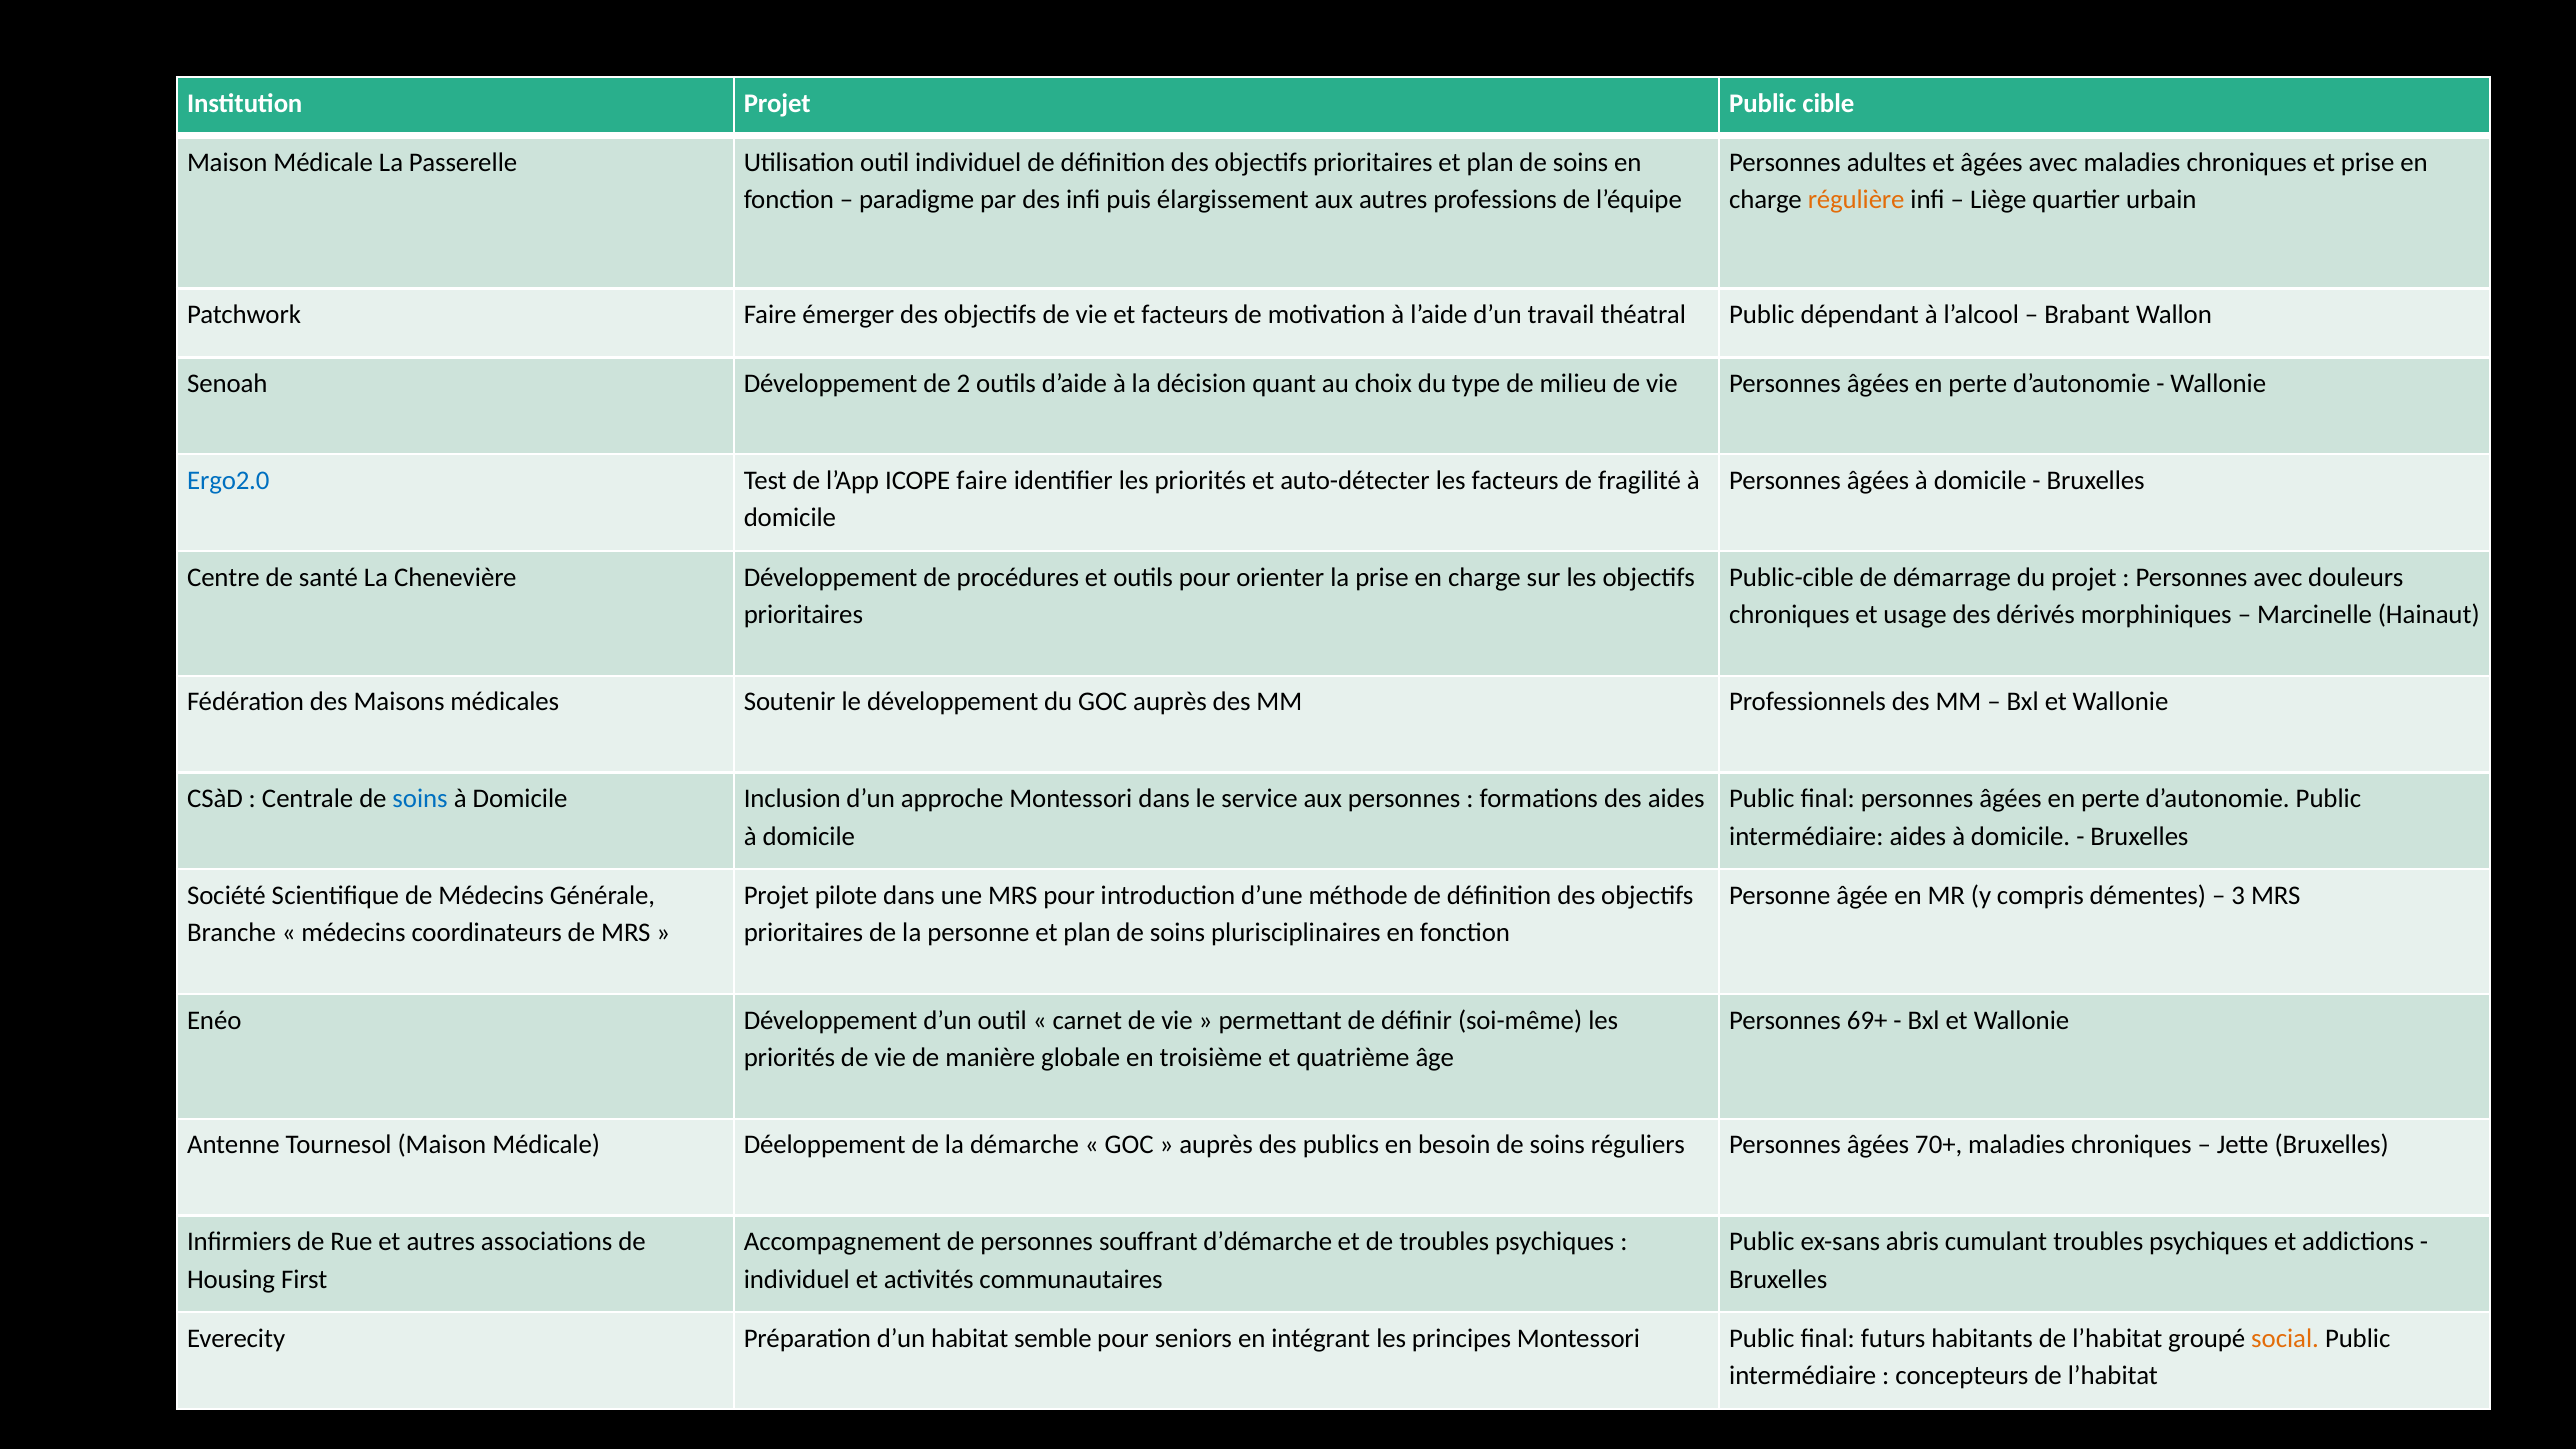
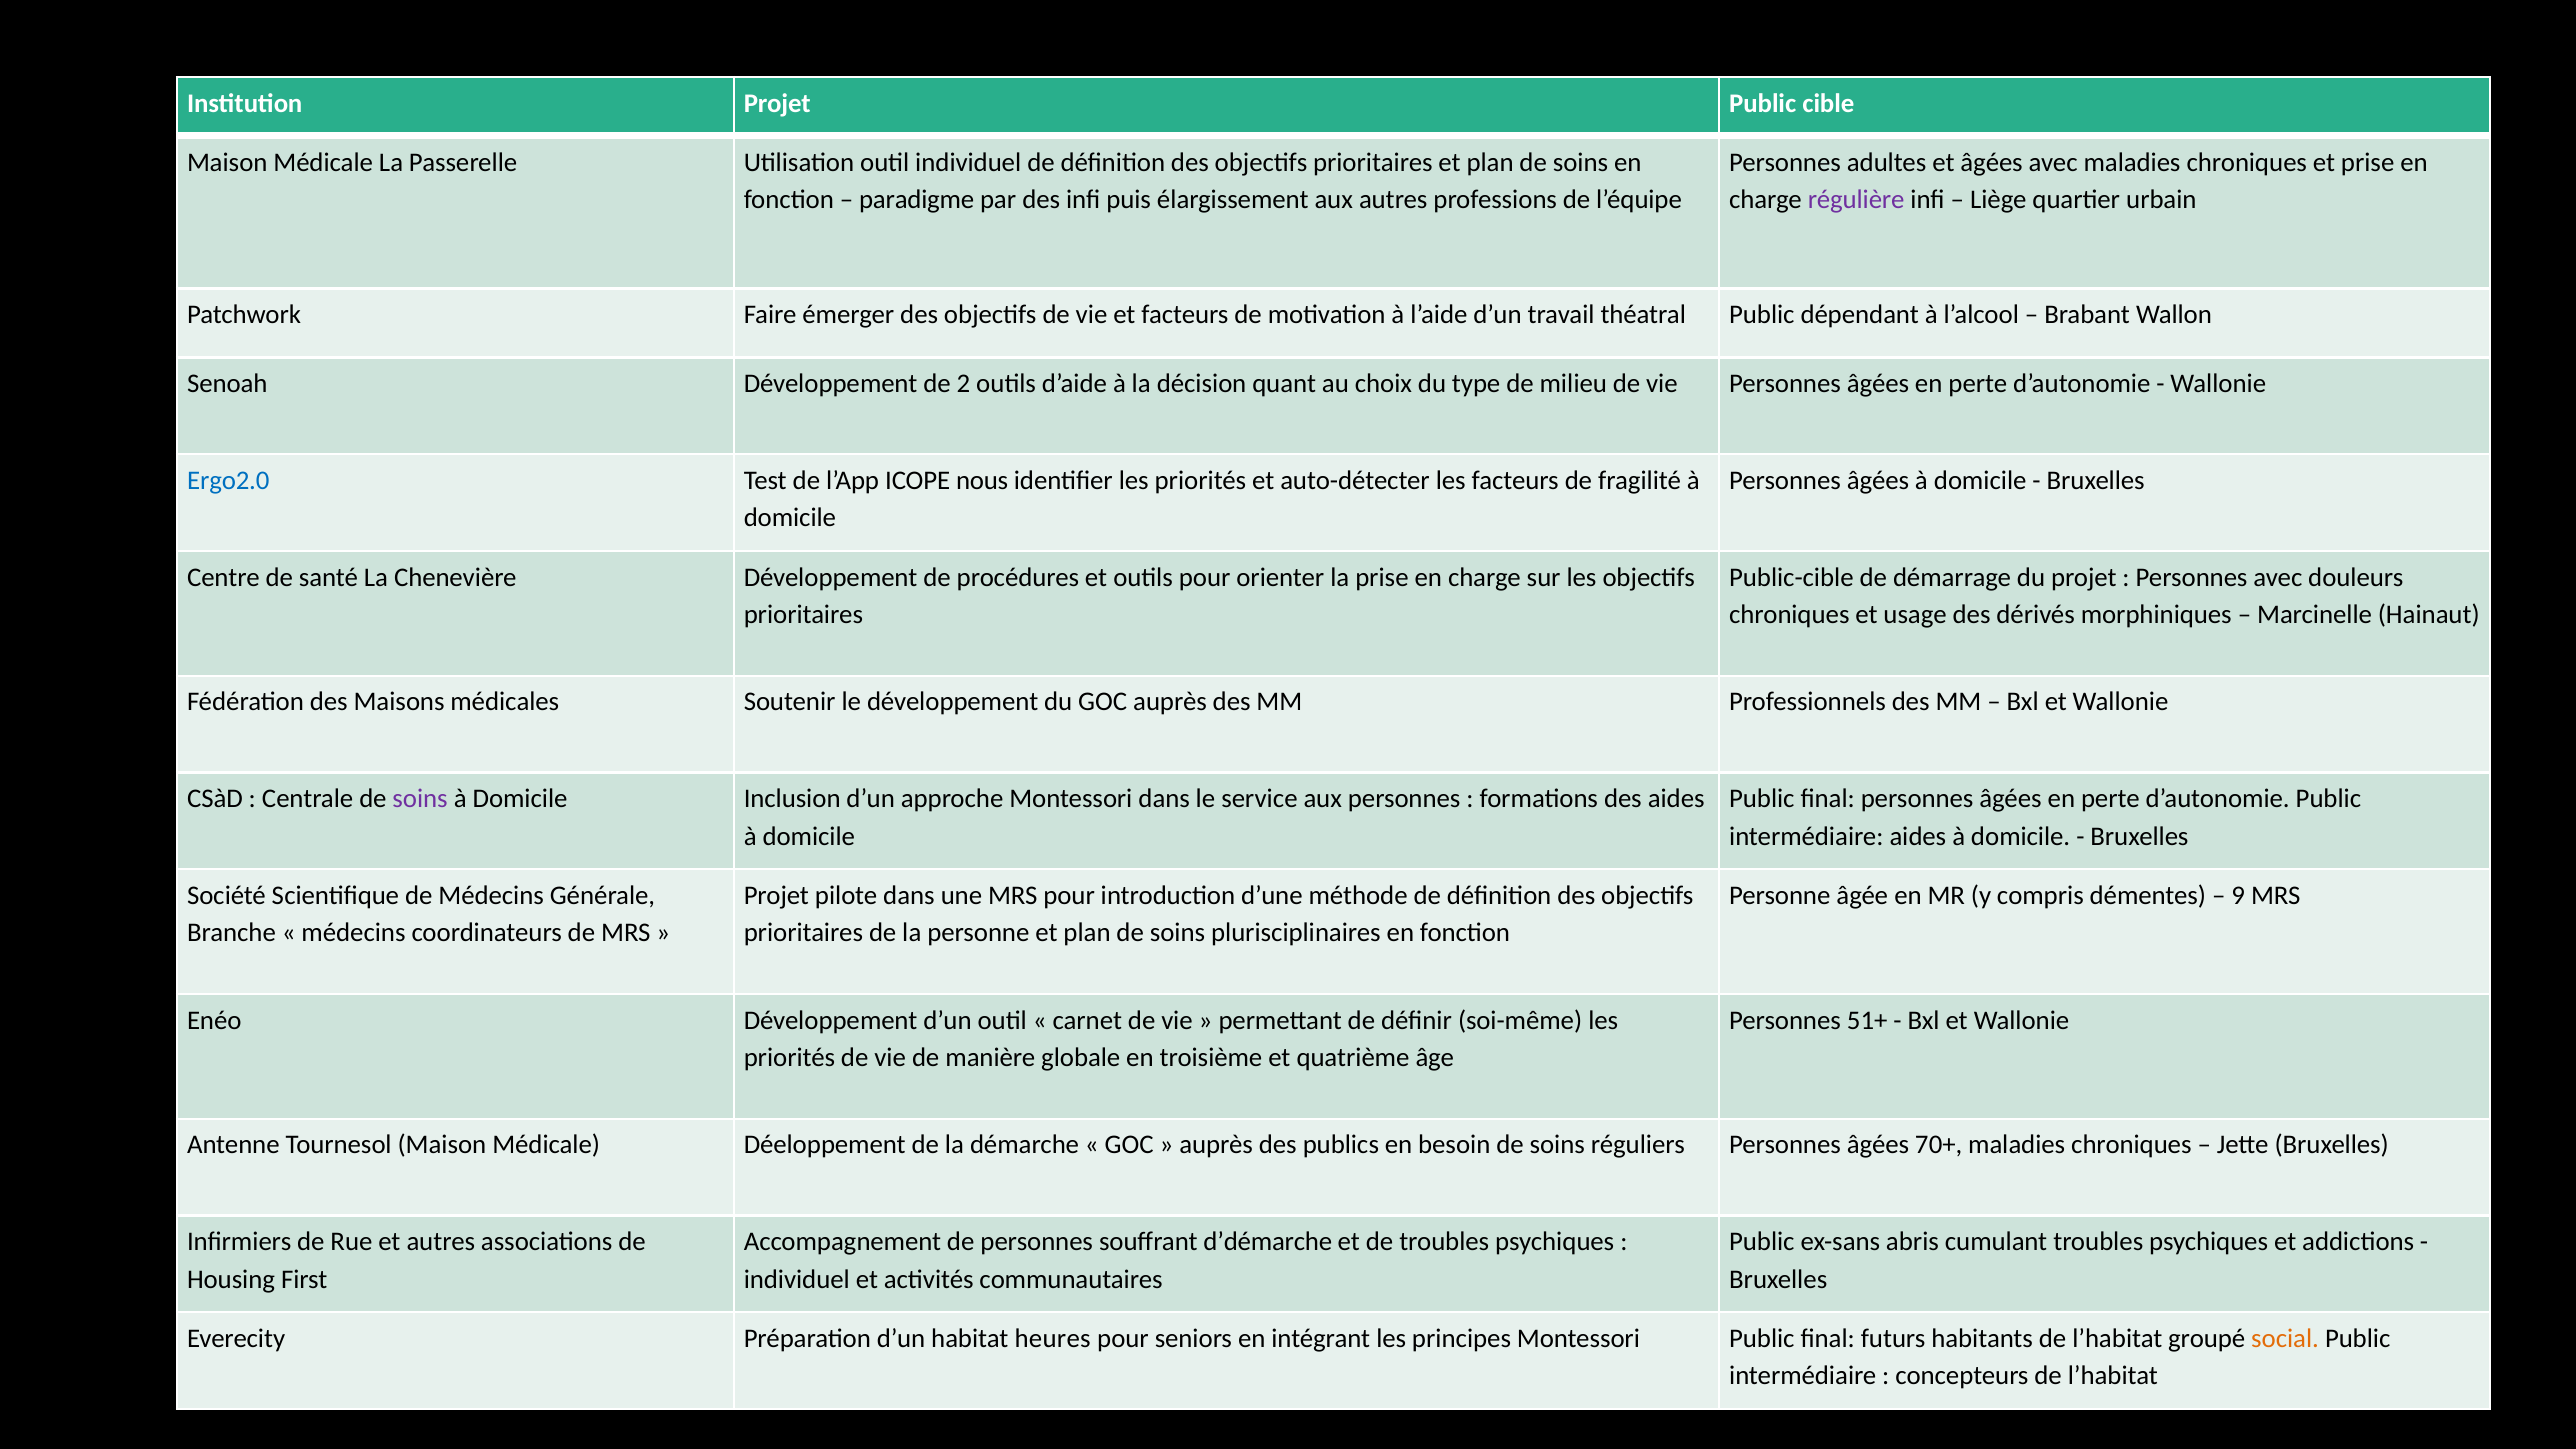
régulière colour: orange -> purple
ICOPE faire: faire -> nous
soins at (420, 799) colour: blue -> purple
3: 3 -> 9
69+: 69+ -> 51+
semble: semble -> heures
